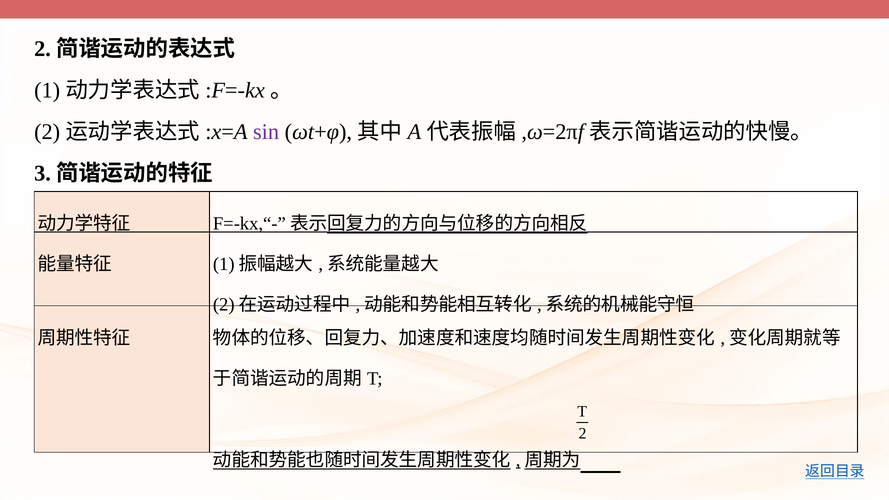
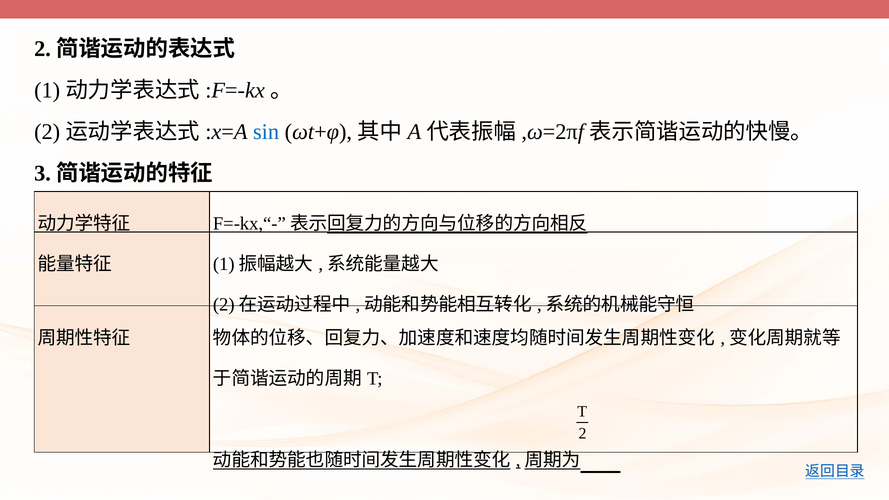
sin colour: purple -> blue
